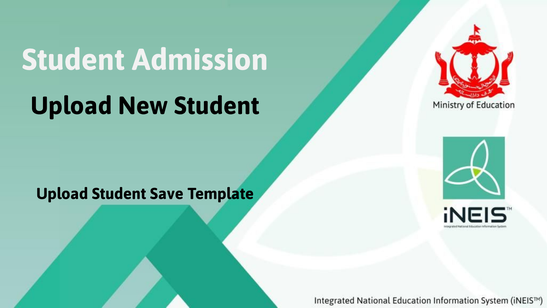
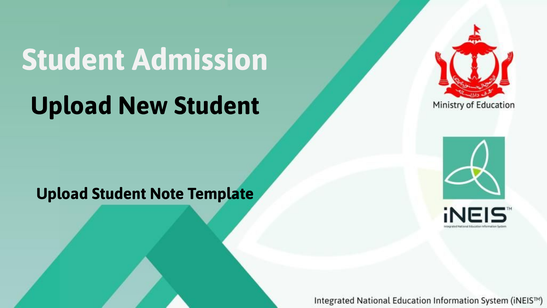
Save: Save -> Note
